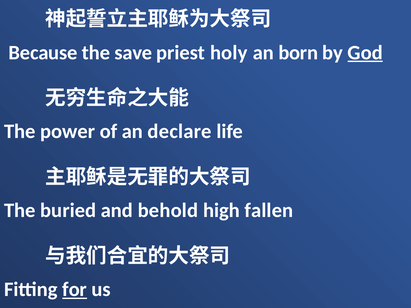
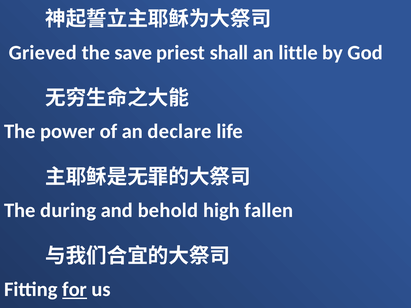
Because: Because -> Grieved
holy: holy -> shall
born: born -> little
God underline: present -> none
buried: buried -> during
